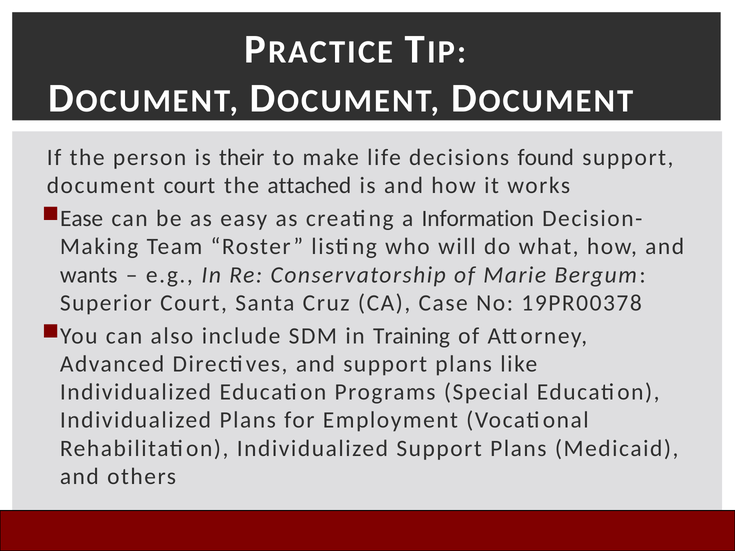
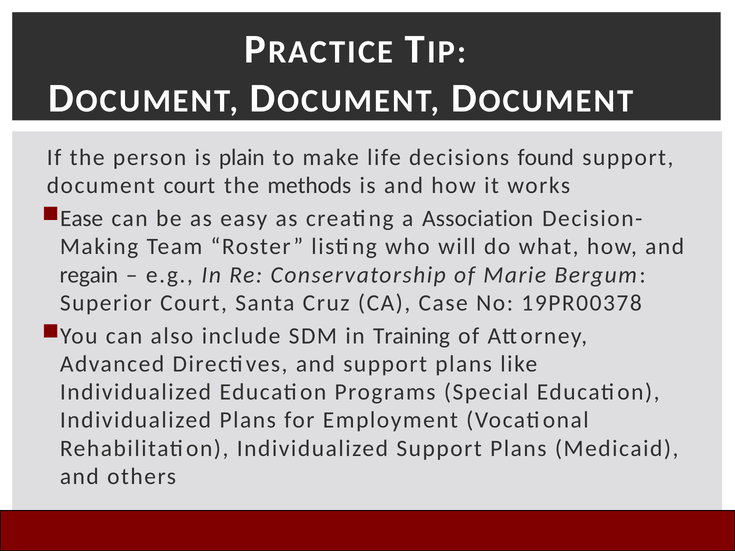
their: their -> plain
attached: attached -> methods
Information: Information -> Association
wants: wants -> regain
